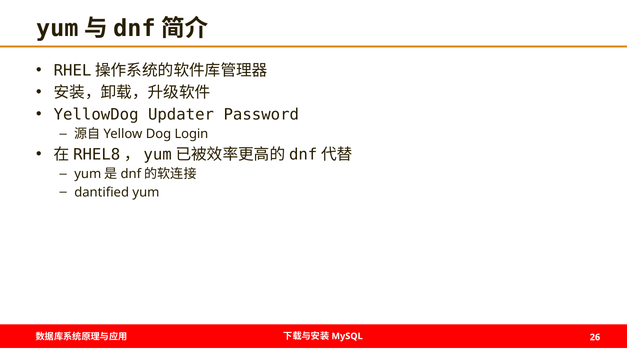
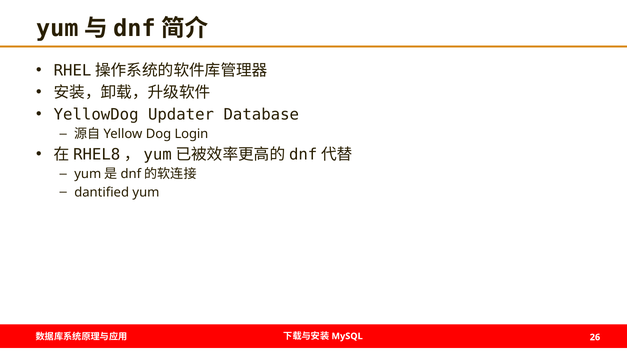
Password: Password -> Database
